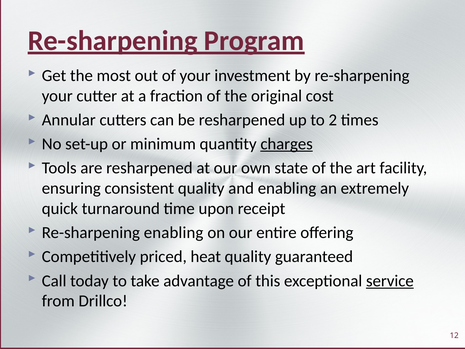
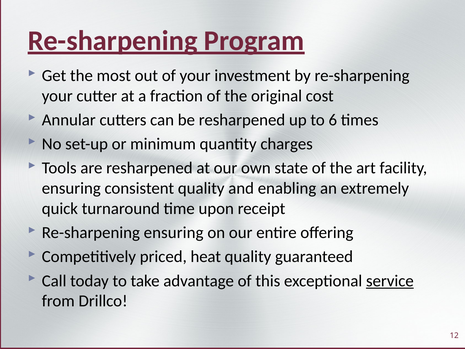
2: 2 -> 6
charges underline: present -> none
Re-sharpening enabling: enabling -> ensuring
